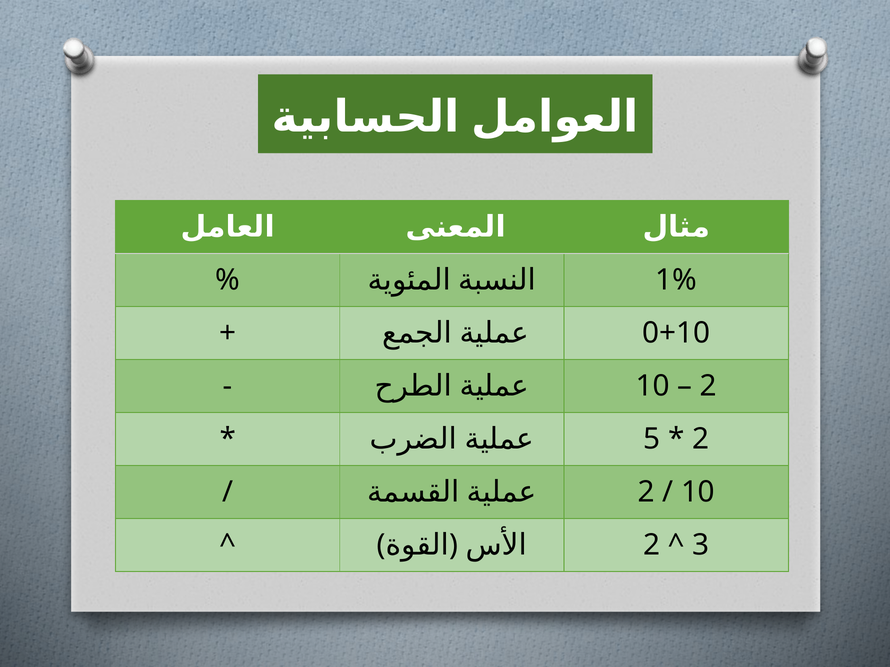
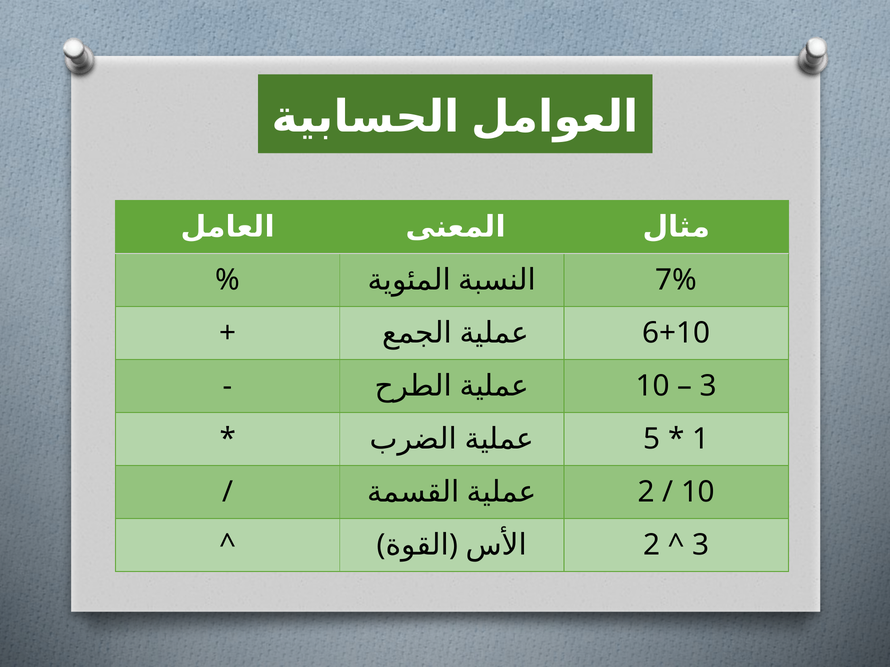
1%: 1% -> 7%
0+10: 0+10 -> 6+10
2 at (708, 386): 2 -> 3
2 at (701, 439): 2 -> 1
